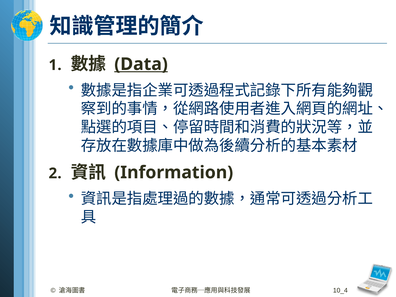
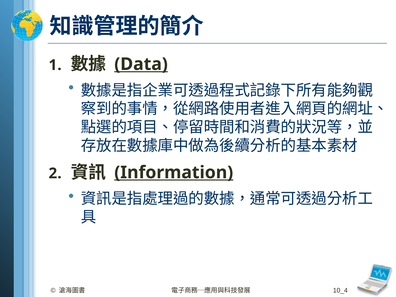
Information underline: none -> present
